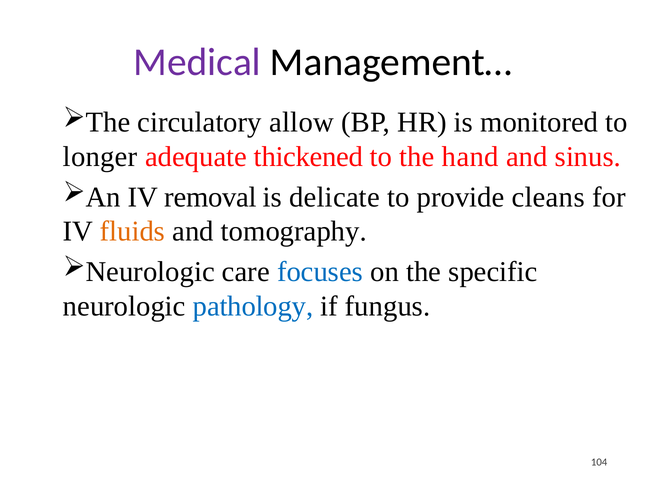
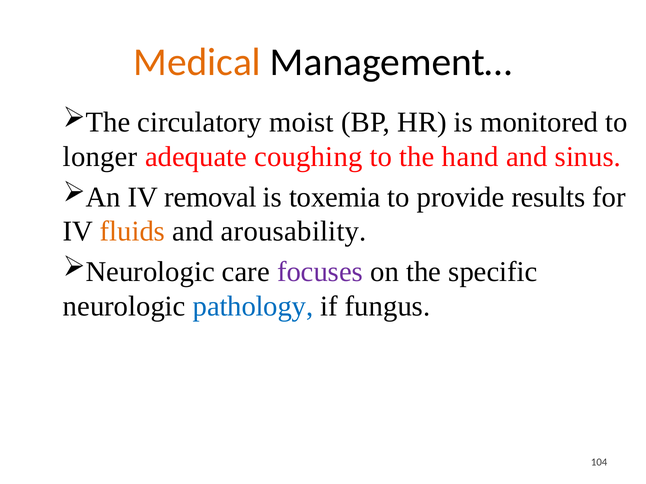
Medical colour: purple -> orange
allow: allow -> moist
thickened: thickened -> coughing
delicate: delicate -> toxemia
cleans: cleans -> results
tomography: tomography -> arousability
focuses colour: blue -> purple
